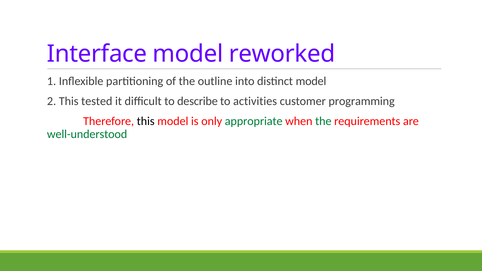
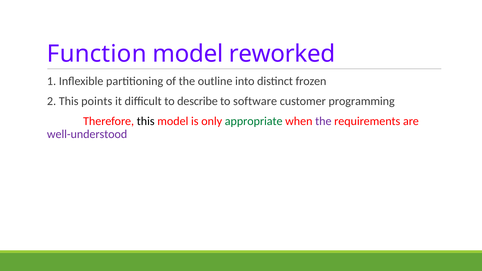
Interface: Interface -> Function
distinct model: model -> frozen
tested: tested -> points
activities: activities -> software
the at (323, 121) colour: green -> purple
well-understood colour: green -> purple
